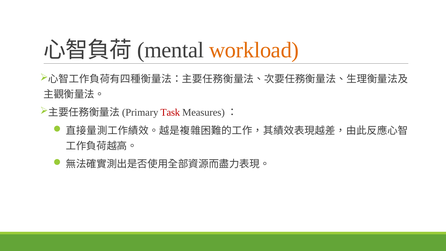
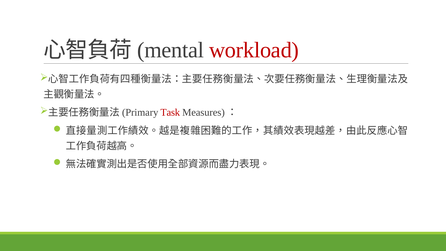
workload colour: orange -> red
